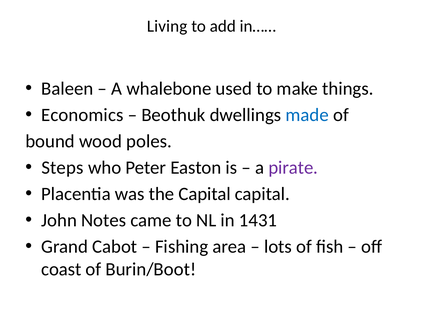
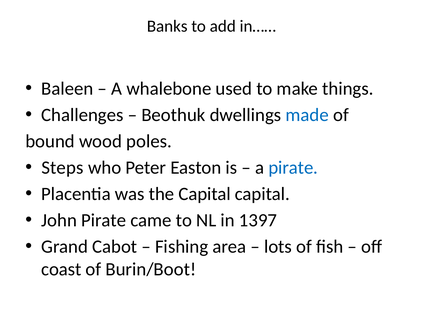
Living: Living -> Banks
Economics: Economics -> Challenges
pirate at (293, 168) colour: purple -> blue
John Notes: Notes -> Pirate
1431: 1431 -> 1397
